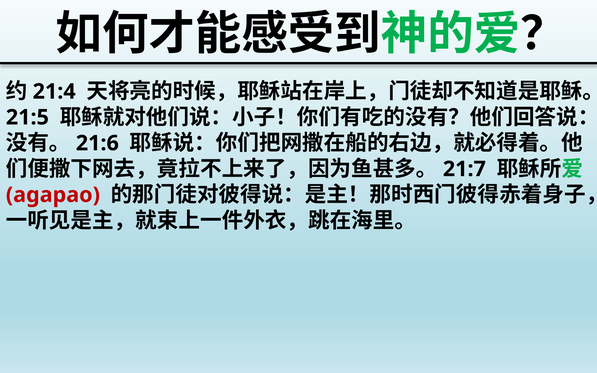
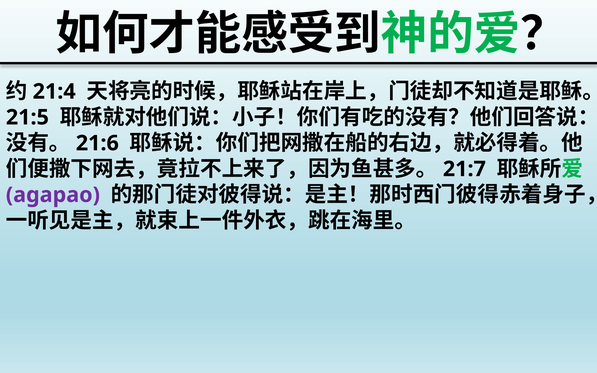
agapao colour: red -> purple
